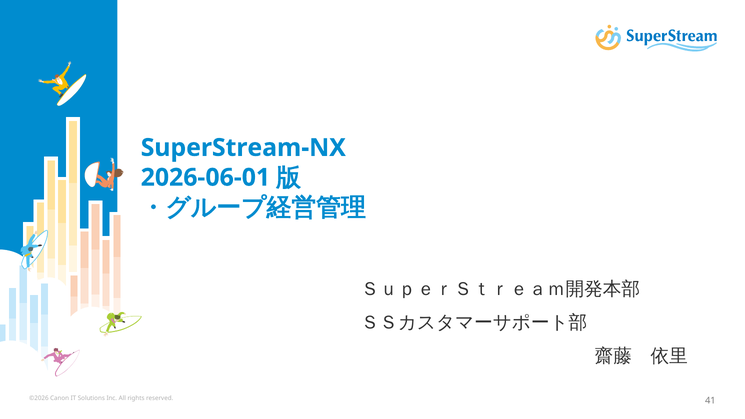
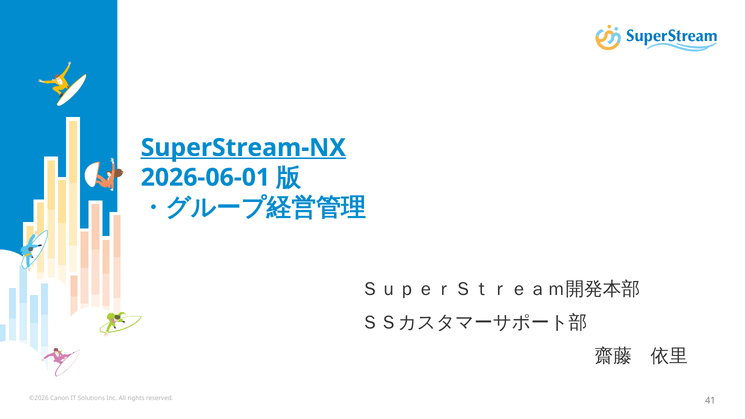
SuperStream-NX underline: none -> present
